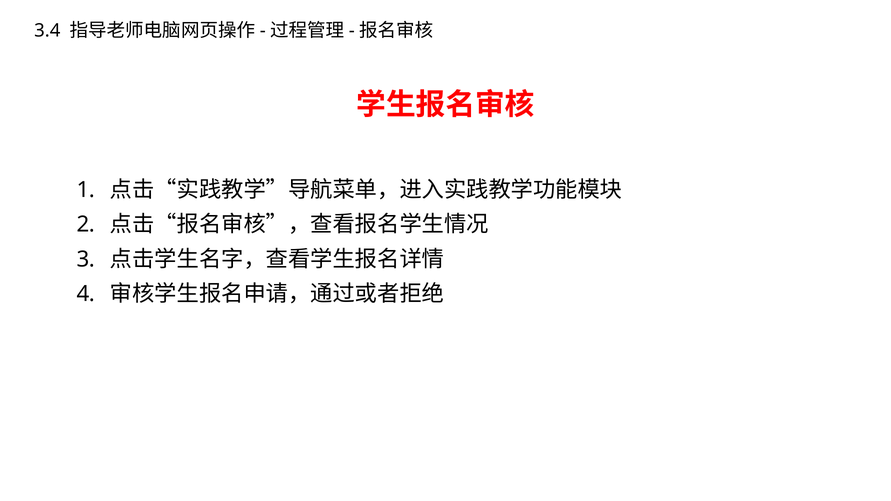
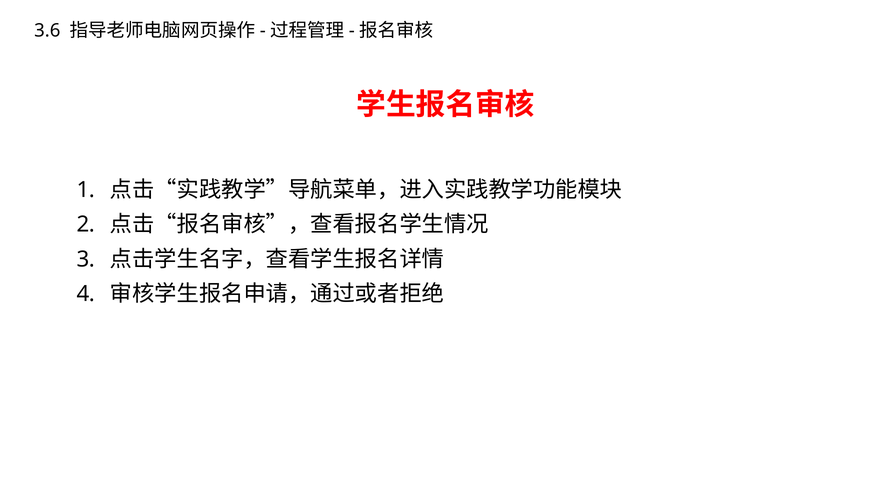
3.4: 3.4 -> 3.6
